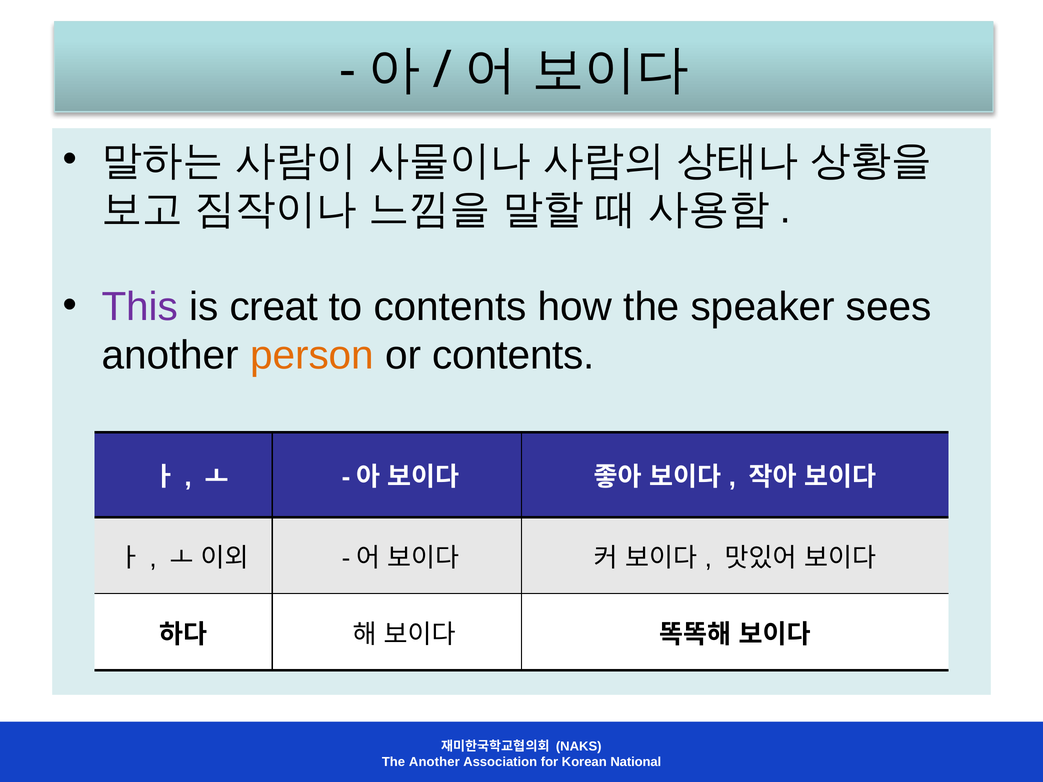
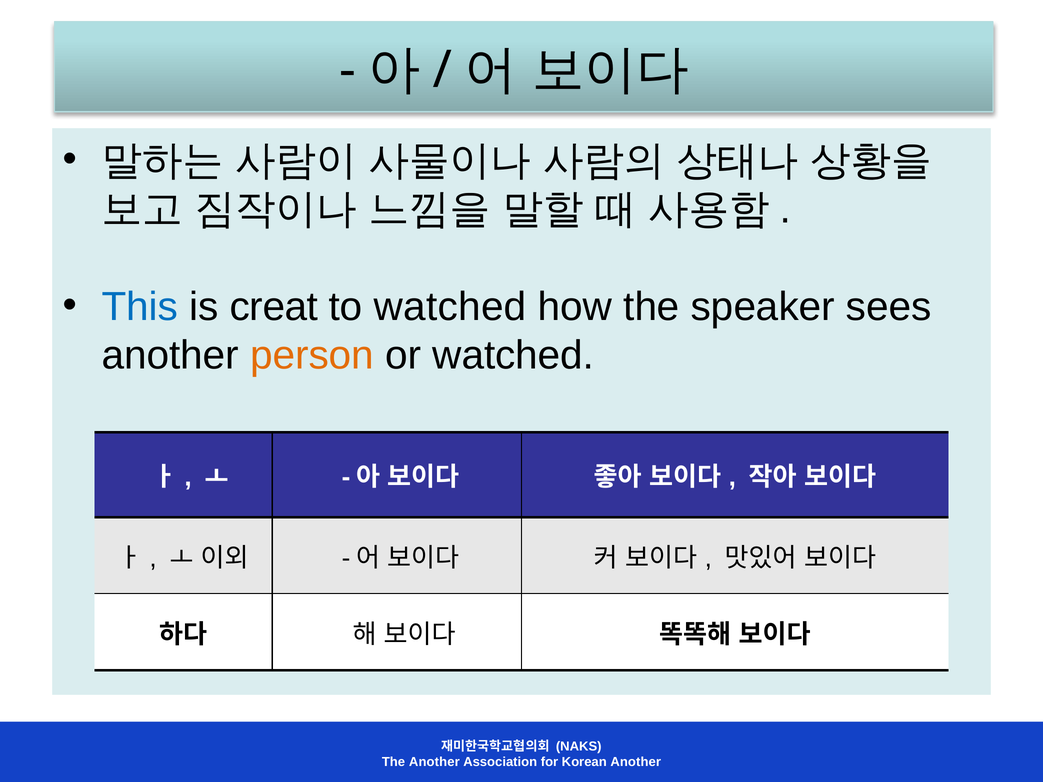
This colour: purple -> blue
to contents: contents -> watched
or contents: contents -> watched
Korean National: National -> Another
